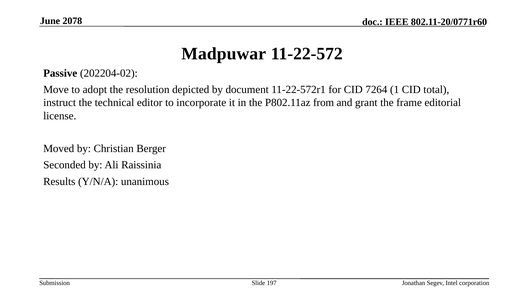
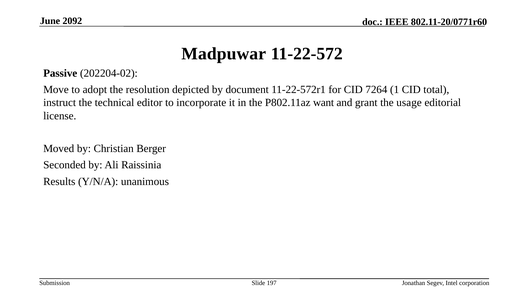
2078: 2078 -> 2092
from: from -> want
frame: frame -> usage
